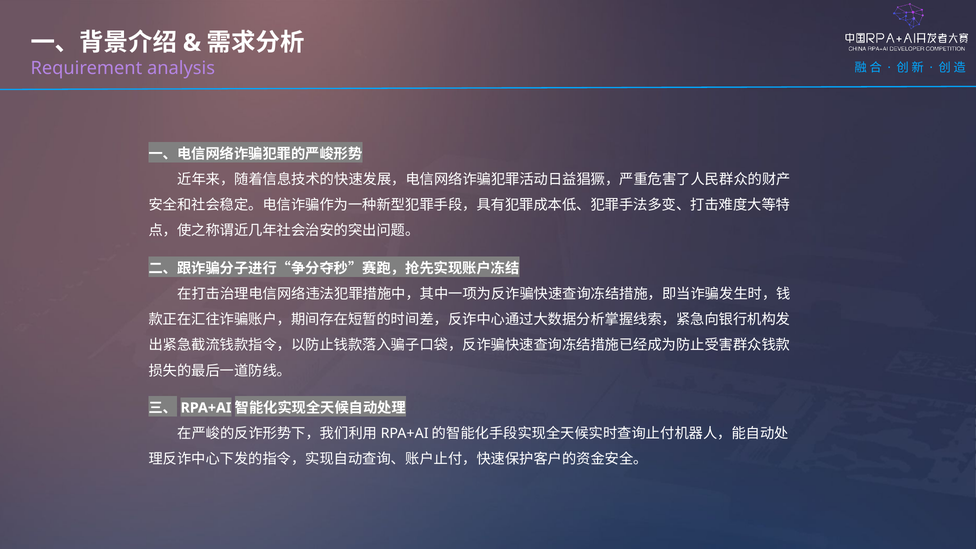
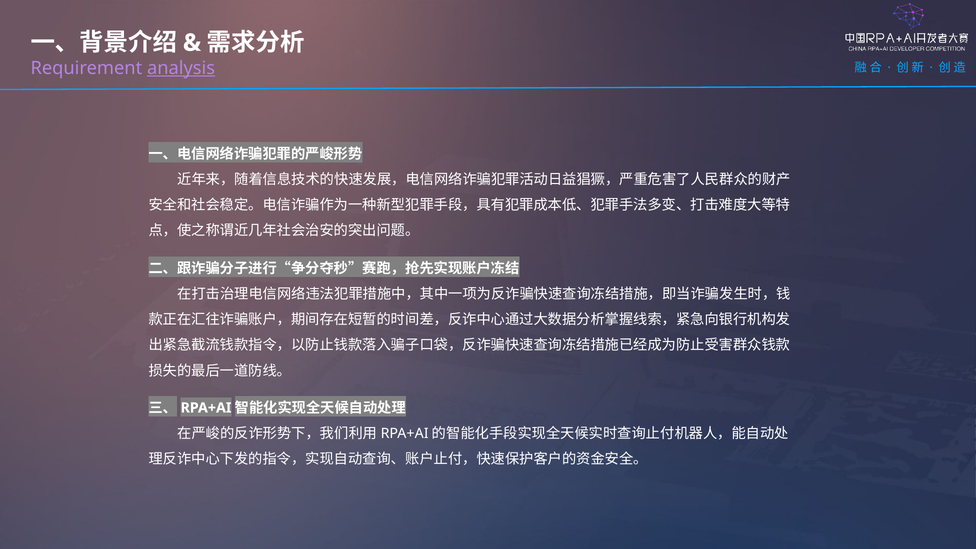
analysis underline: none -> present
